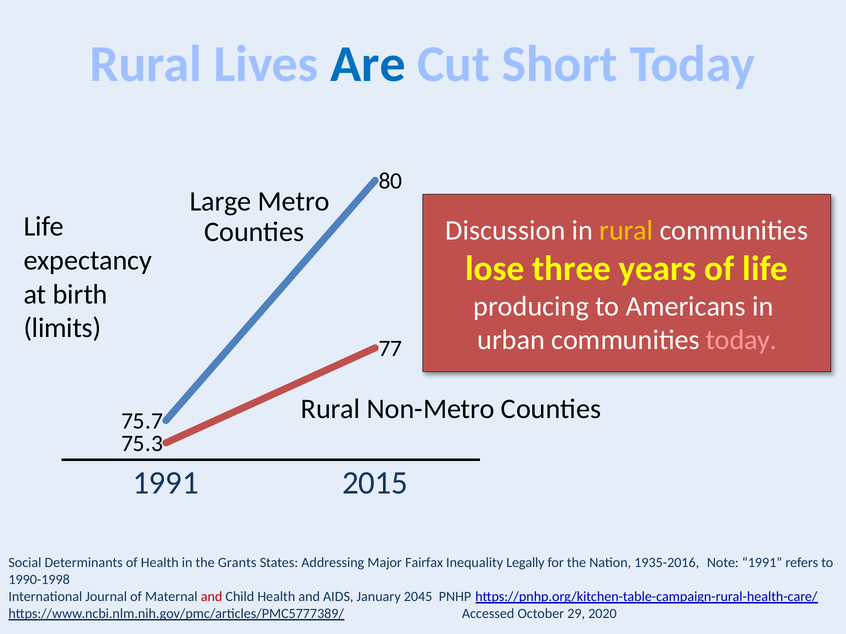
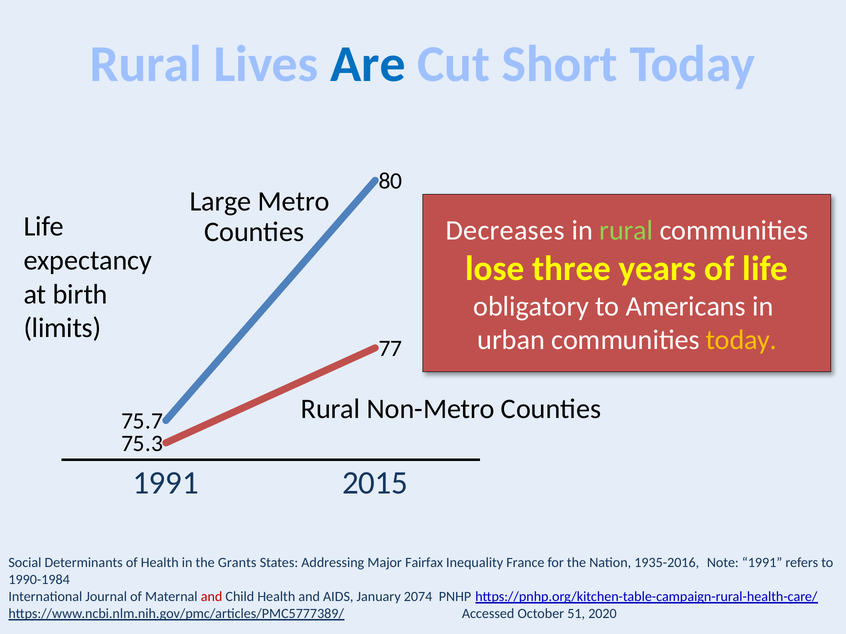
Discussion: Discussion -> Decreases
rural at (626, 230) colour: yellow -> light green
producing: producing -> obligatory
today at (741, 340) colour: pink -> yellow
Legally: Legally -> France
1990-1998: 1990-1998 -> 1990-1984
2045: 2045 -> 2074
29: 29 -> 51
